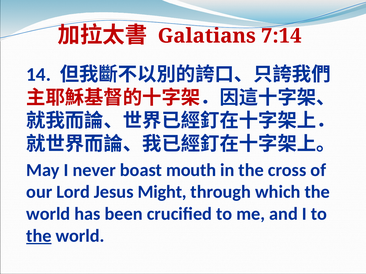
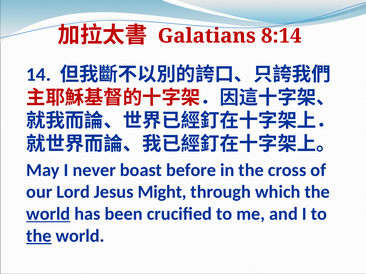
7:14: 7:14 -> 8:14
mouth: mouth -> before
world at (48, 214) underline: none -> present
